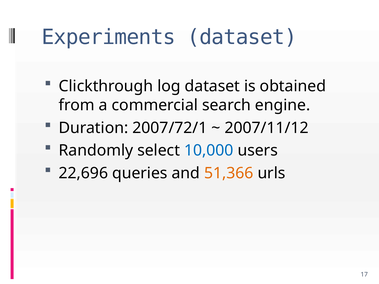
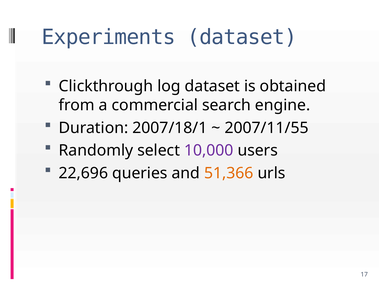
2007/72/1: 2007/72/1 -> 2007/18/1
2007/11/12: 2007/11/12 -> 2007/11/55
10,000 colour: blue -> purple
